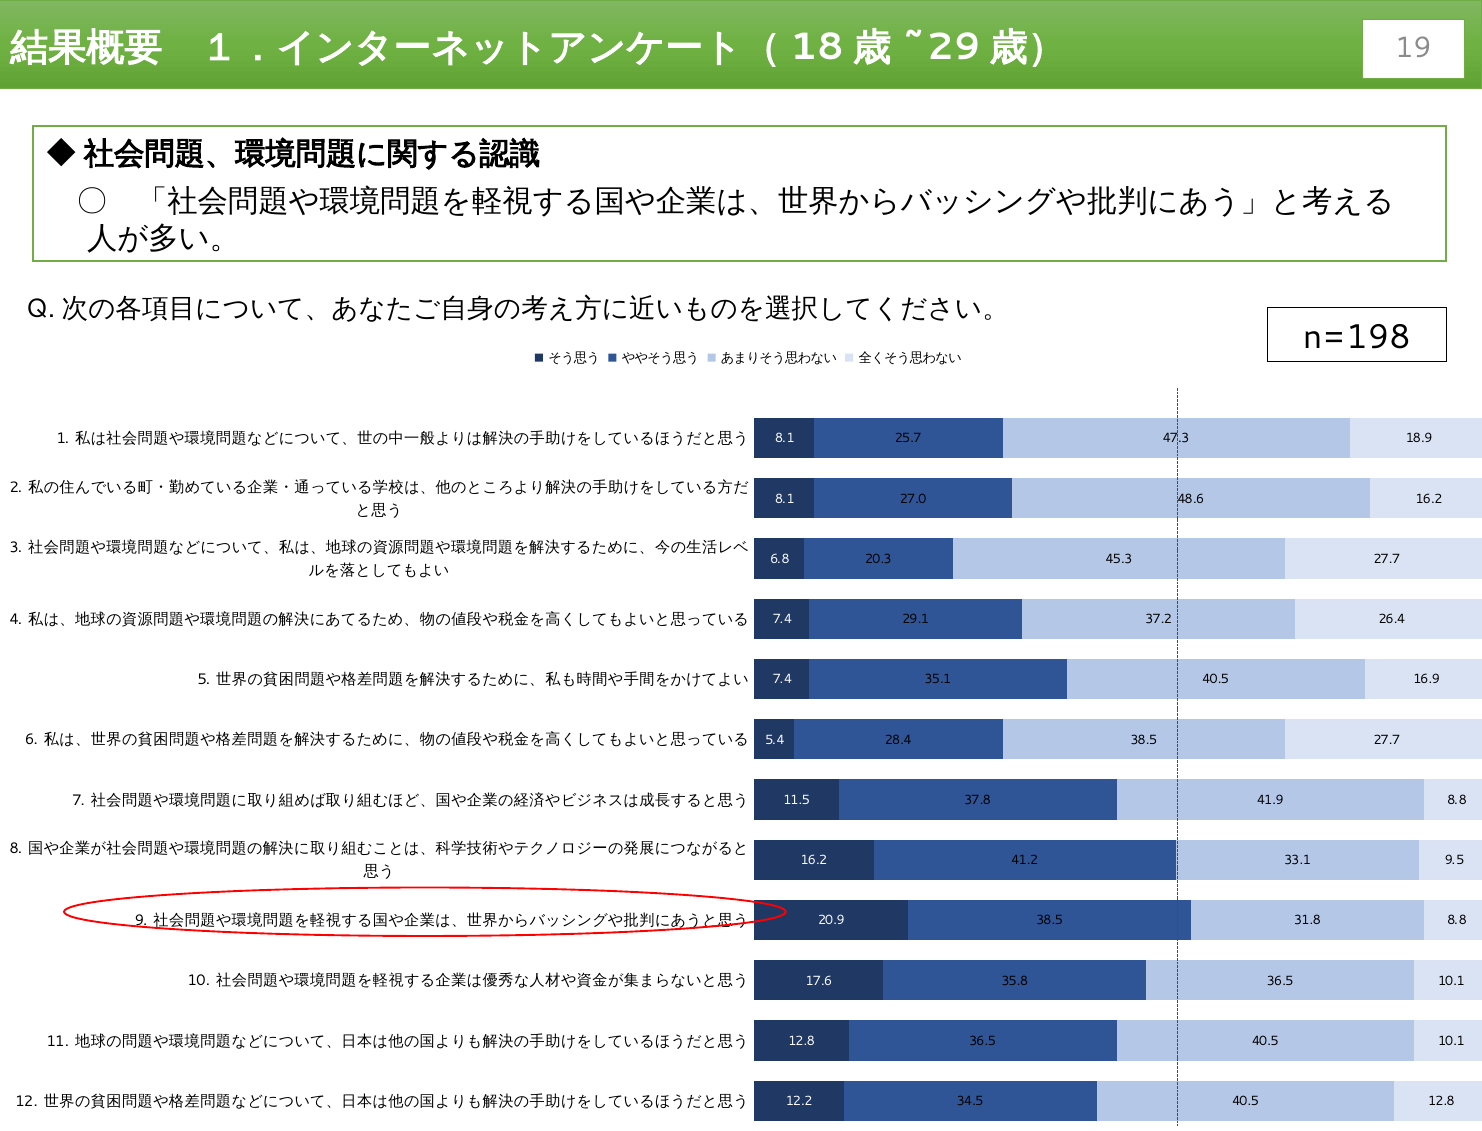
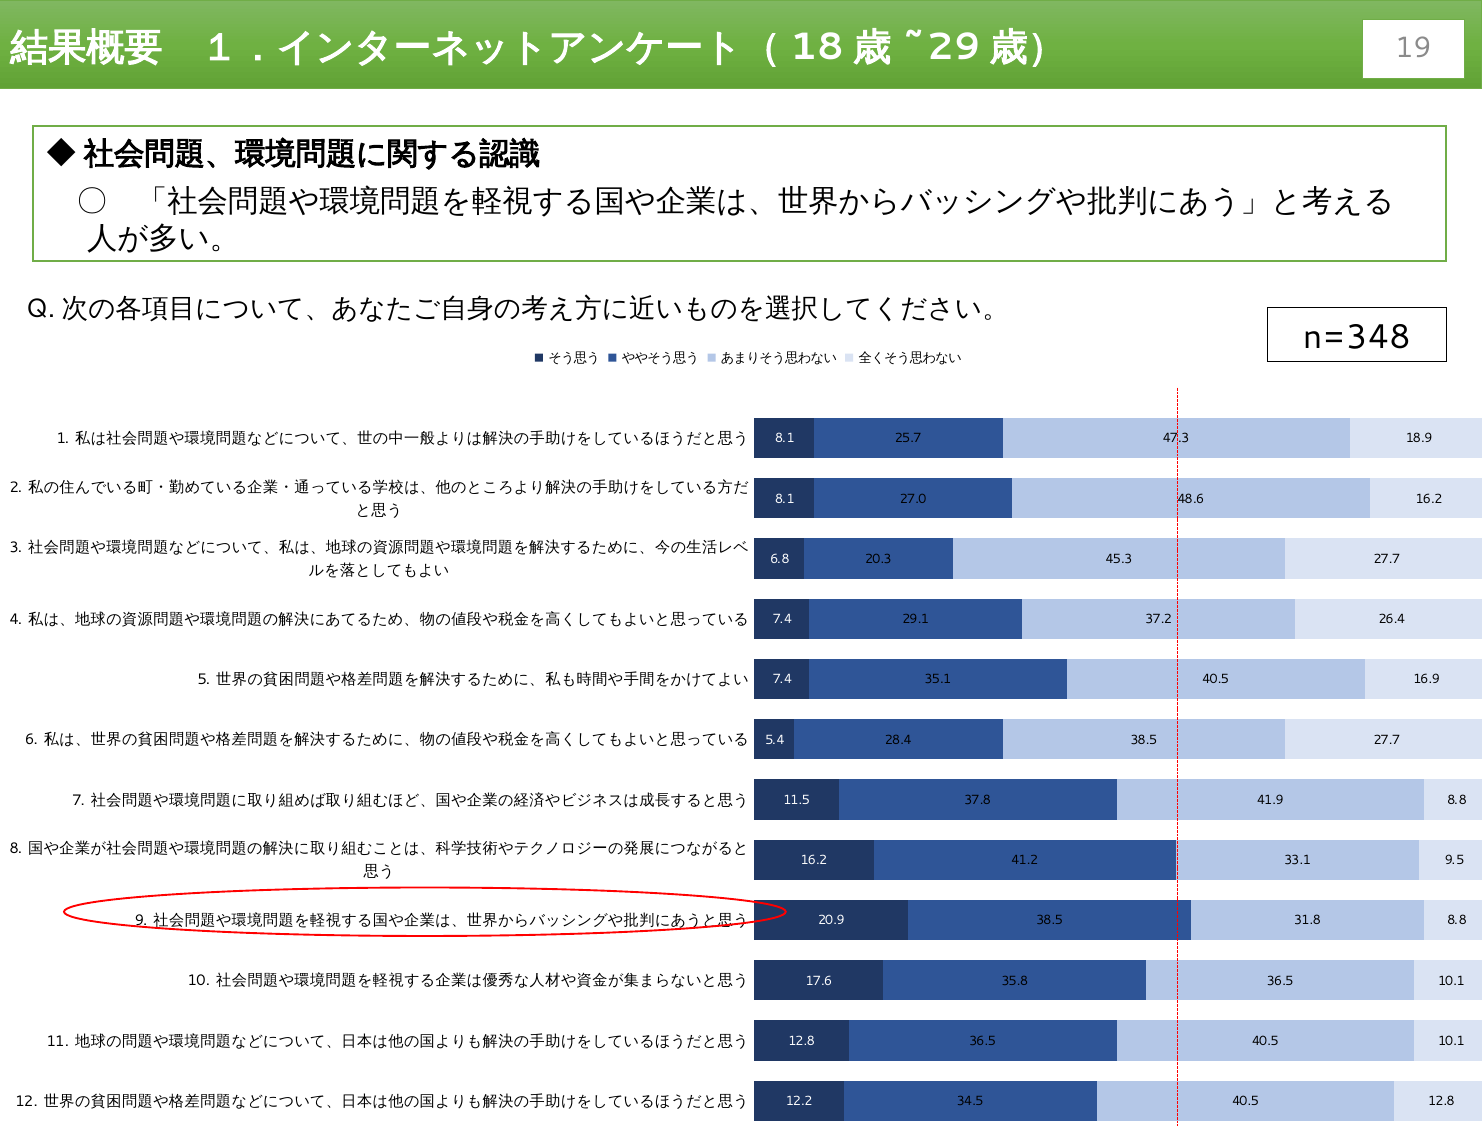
n=198: n=198 -> n=348
